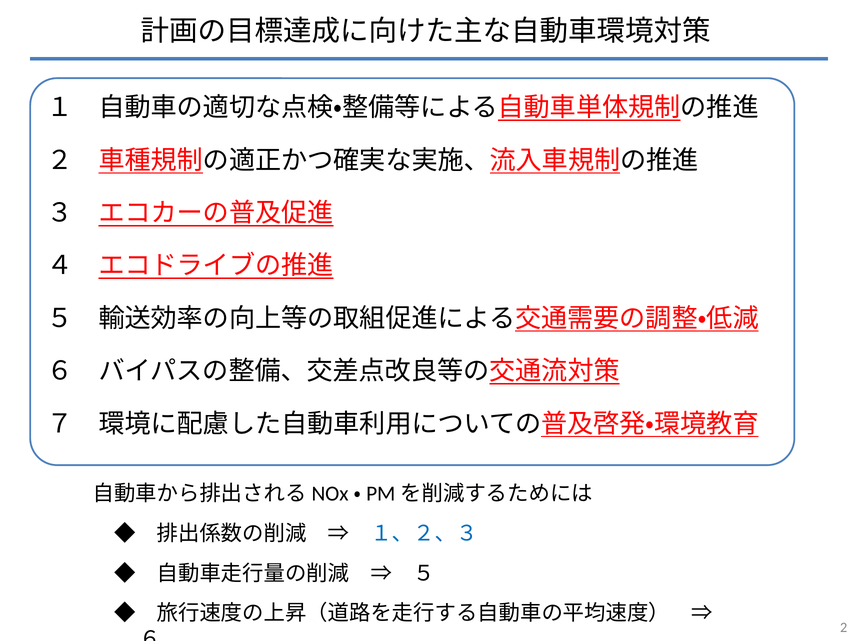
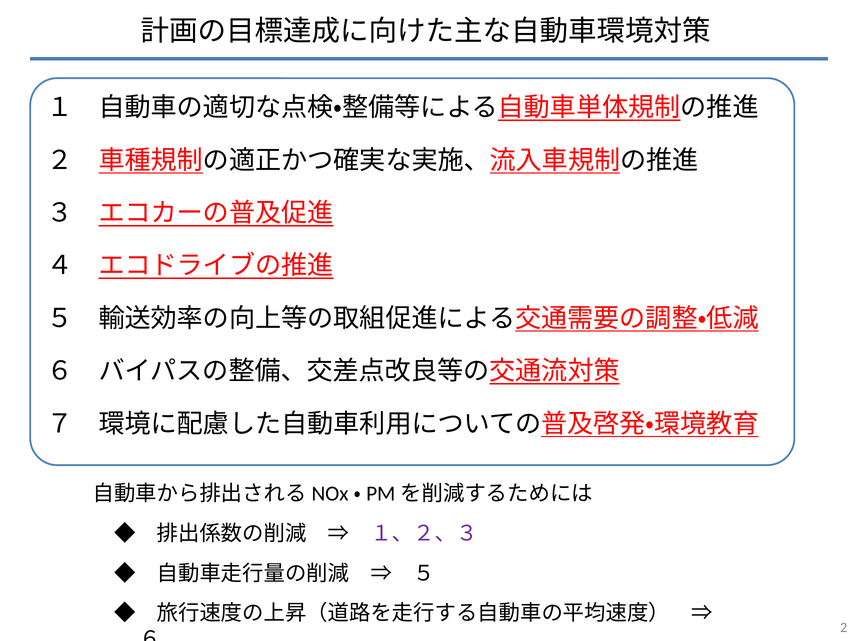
１、２、３ colour: blue -> purple
